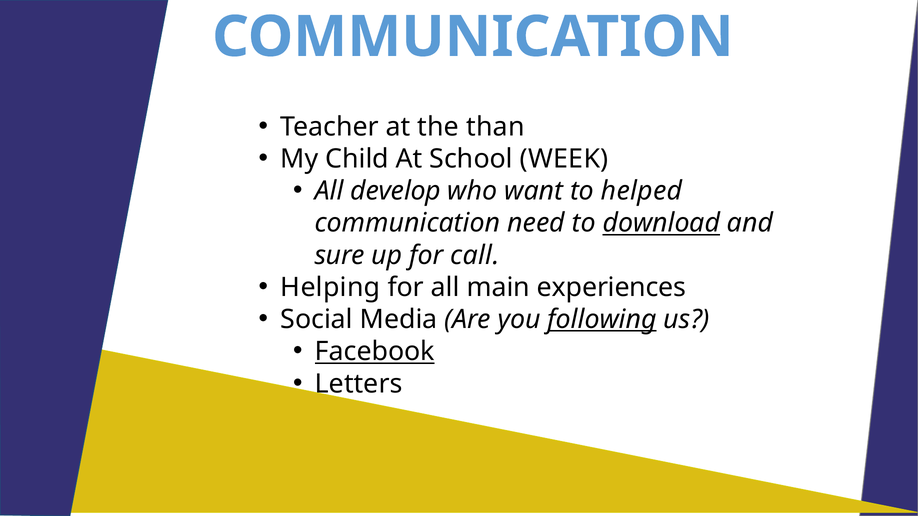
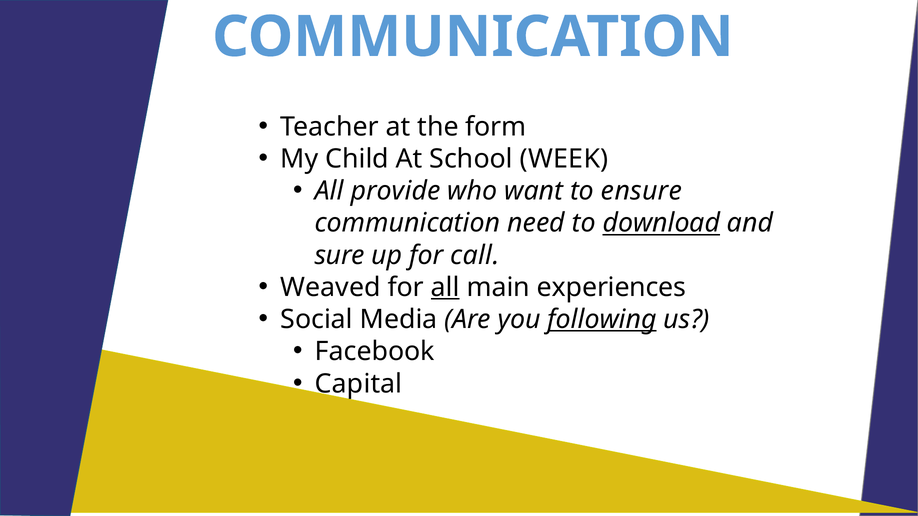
than: than -> form
develop: develop -> provide
helped: helped -> ensure
Helping: Helping -> Weaved
all at (445, 288) underline: none -> present
Facebook underline: present -> none
Letters: Letters -> Capital
